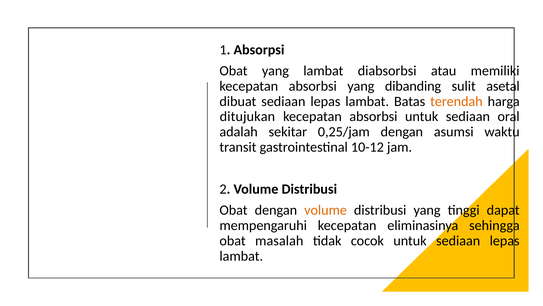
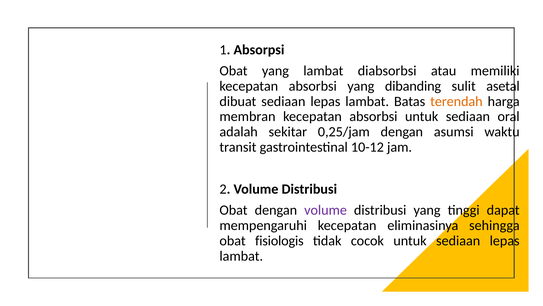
ditujukan: ditujukan -> membran
volume at (326, 210) colour: orange -> purple
masalah: masalah -> fisiologis
